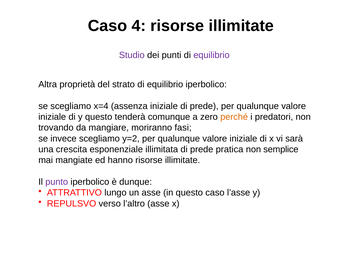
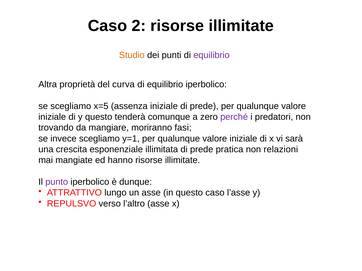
4: 4 -> 2
Studio colour: purple -> orange
strato: strato -> curva
x=4: x=4 -> x=5
perché colour: orange -> purple
y=2: y=2 -> y=1
semplice: semplice -> relazioni
